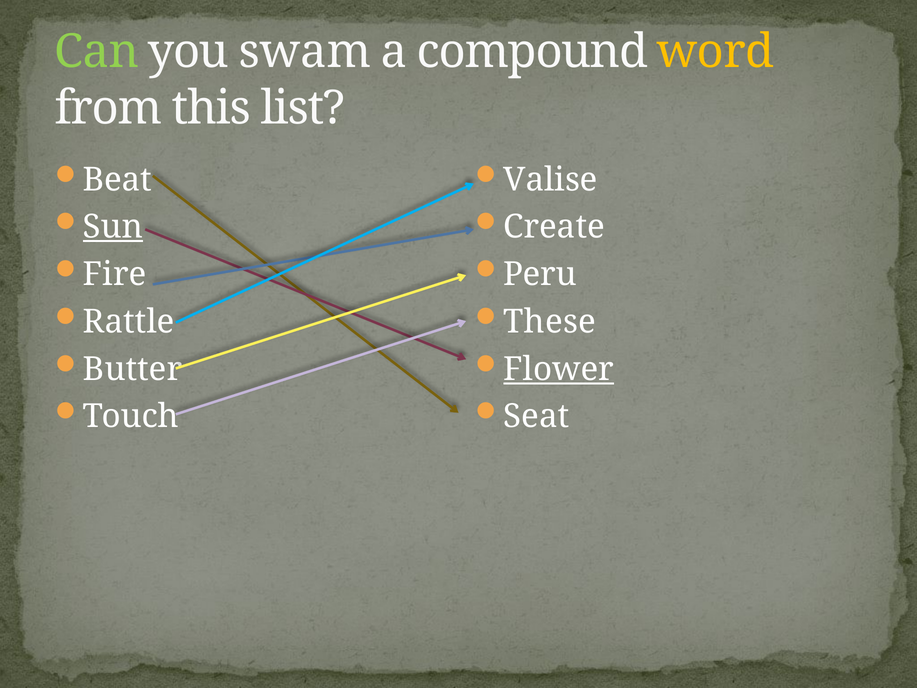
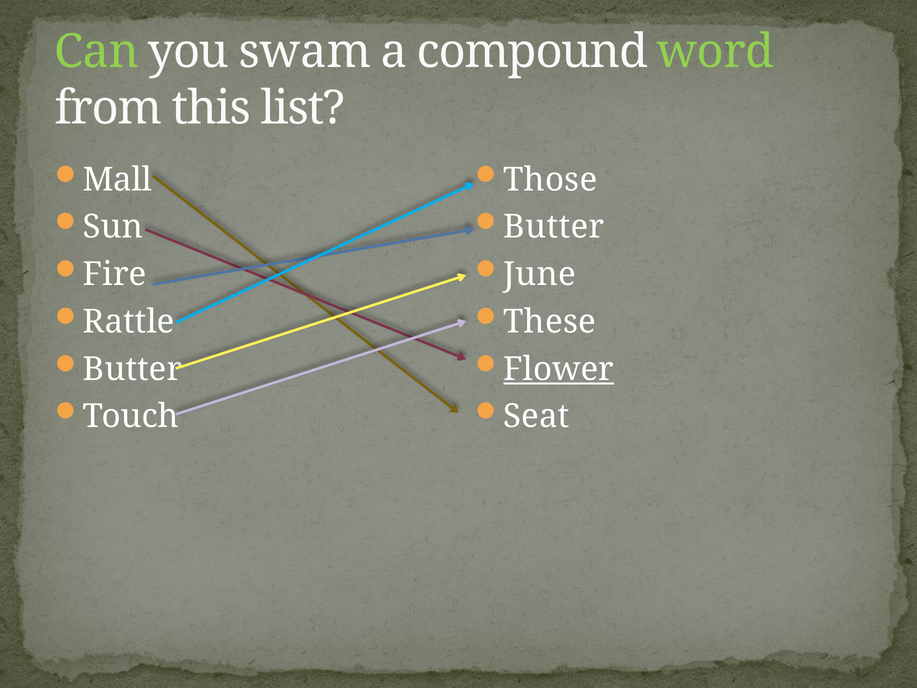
word colour: yellow -> light green
Beat: Beat -> Mall
Valise: Valise -> Those
Sun underline: present -> none
Create at (554, 227): Create -> Butter
Peru: Peru -> June
